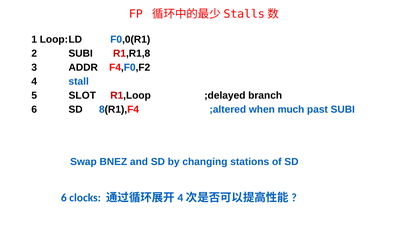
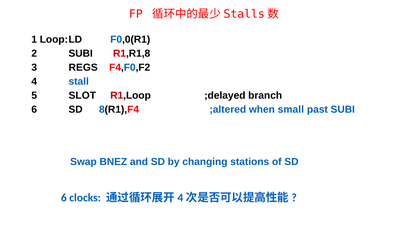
ADDR: ADDR -> REGS
much: much -> small
